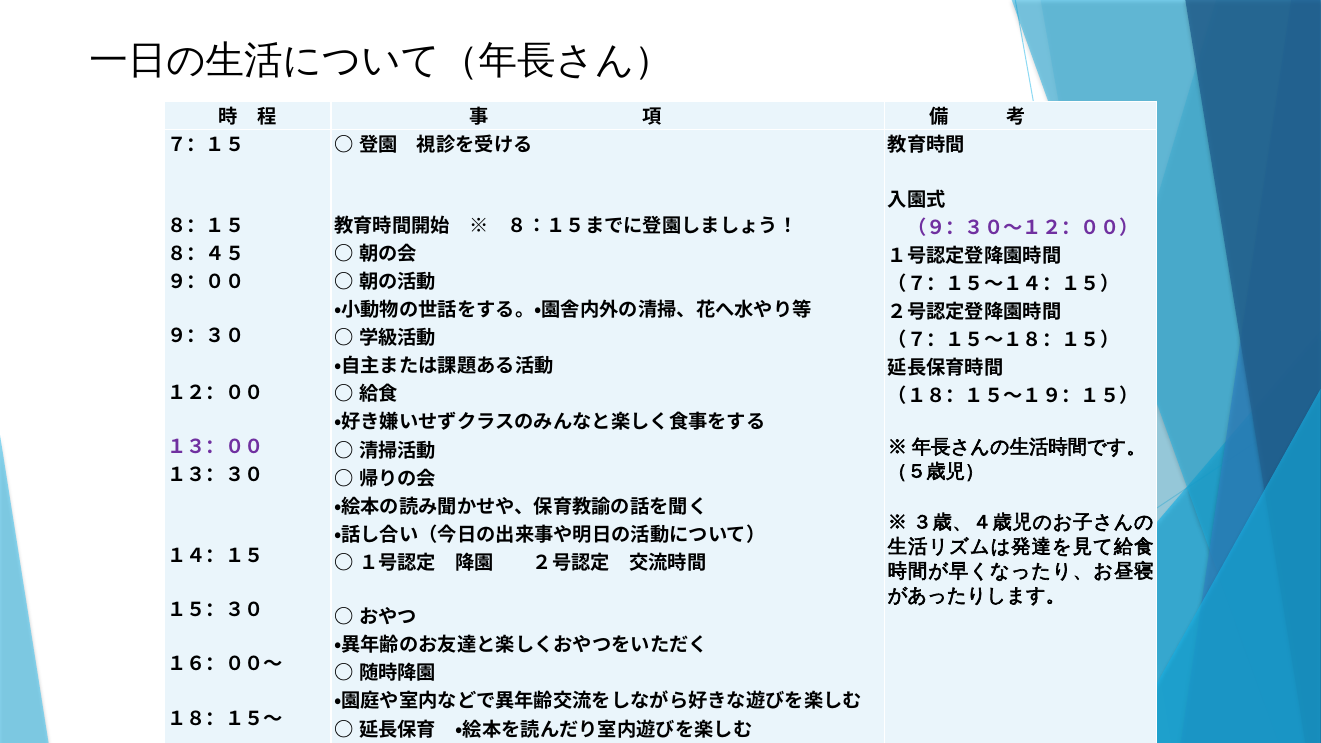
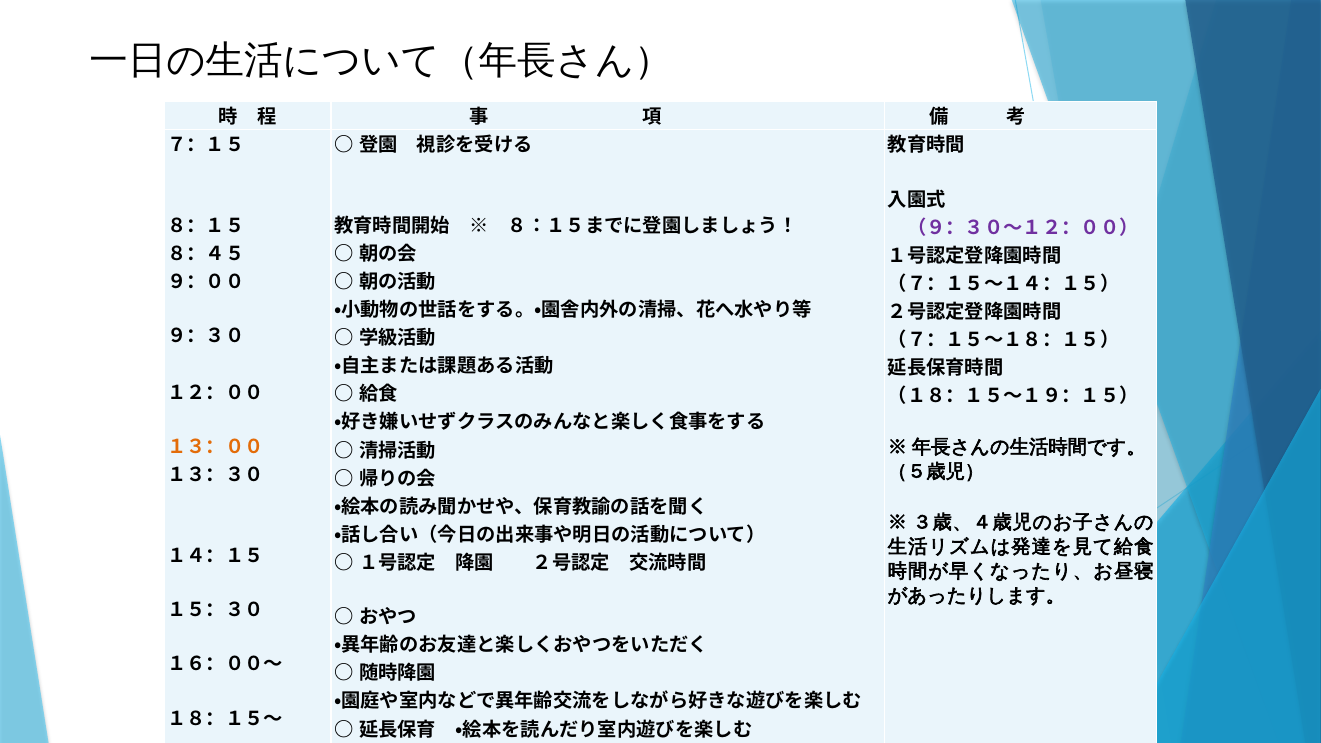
１３：００ colour: purple -> orange
